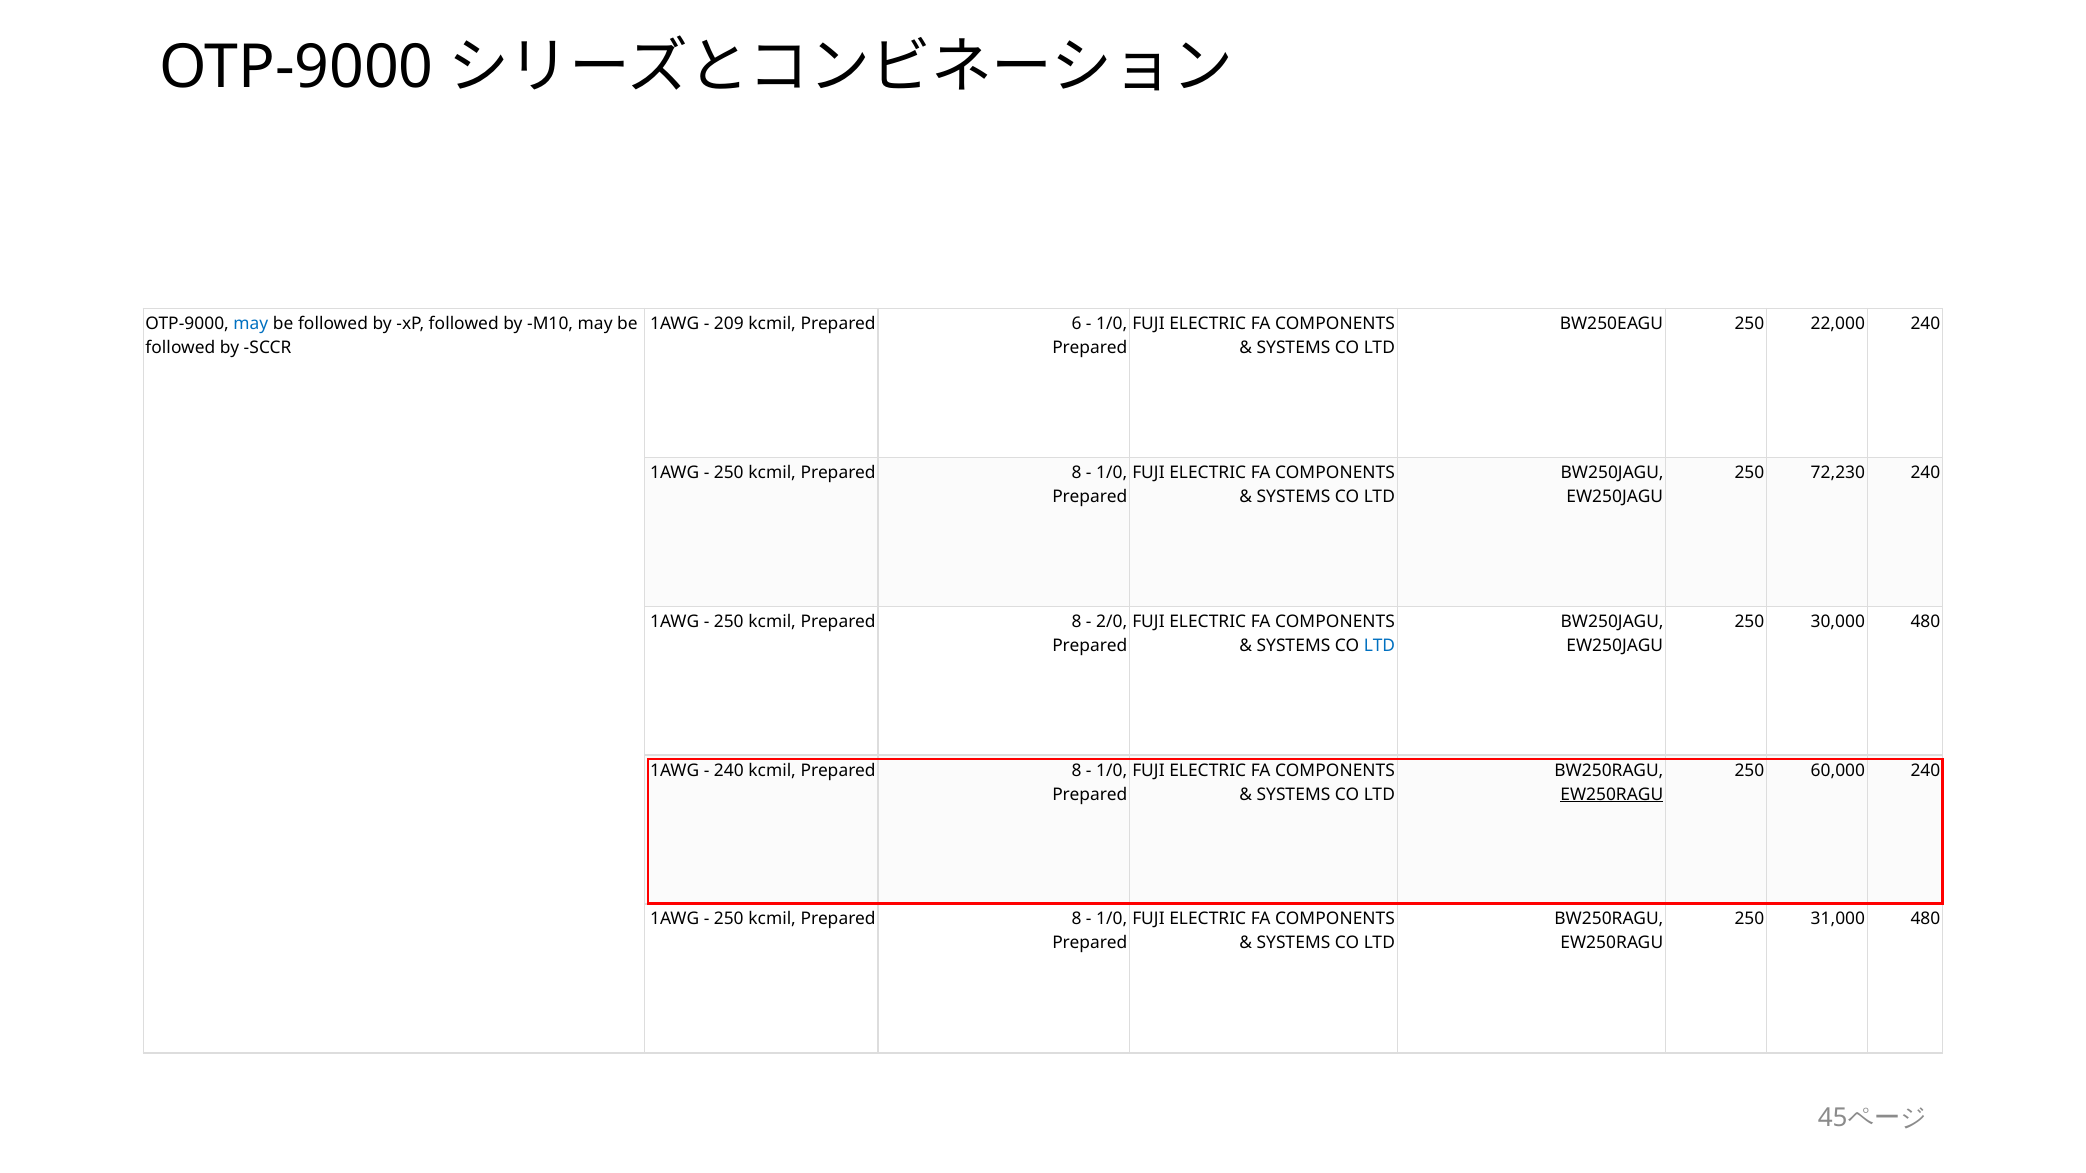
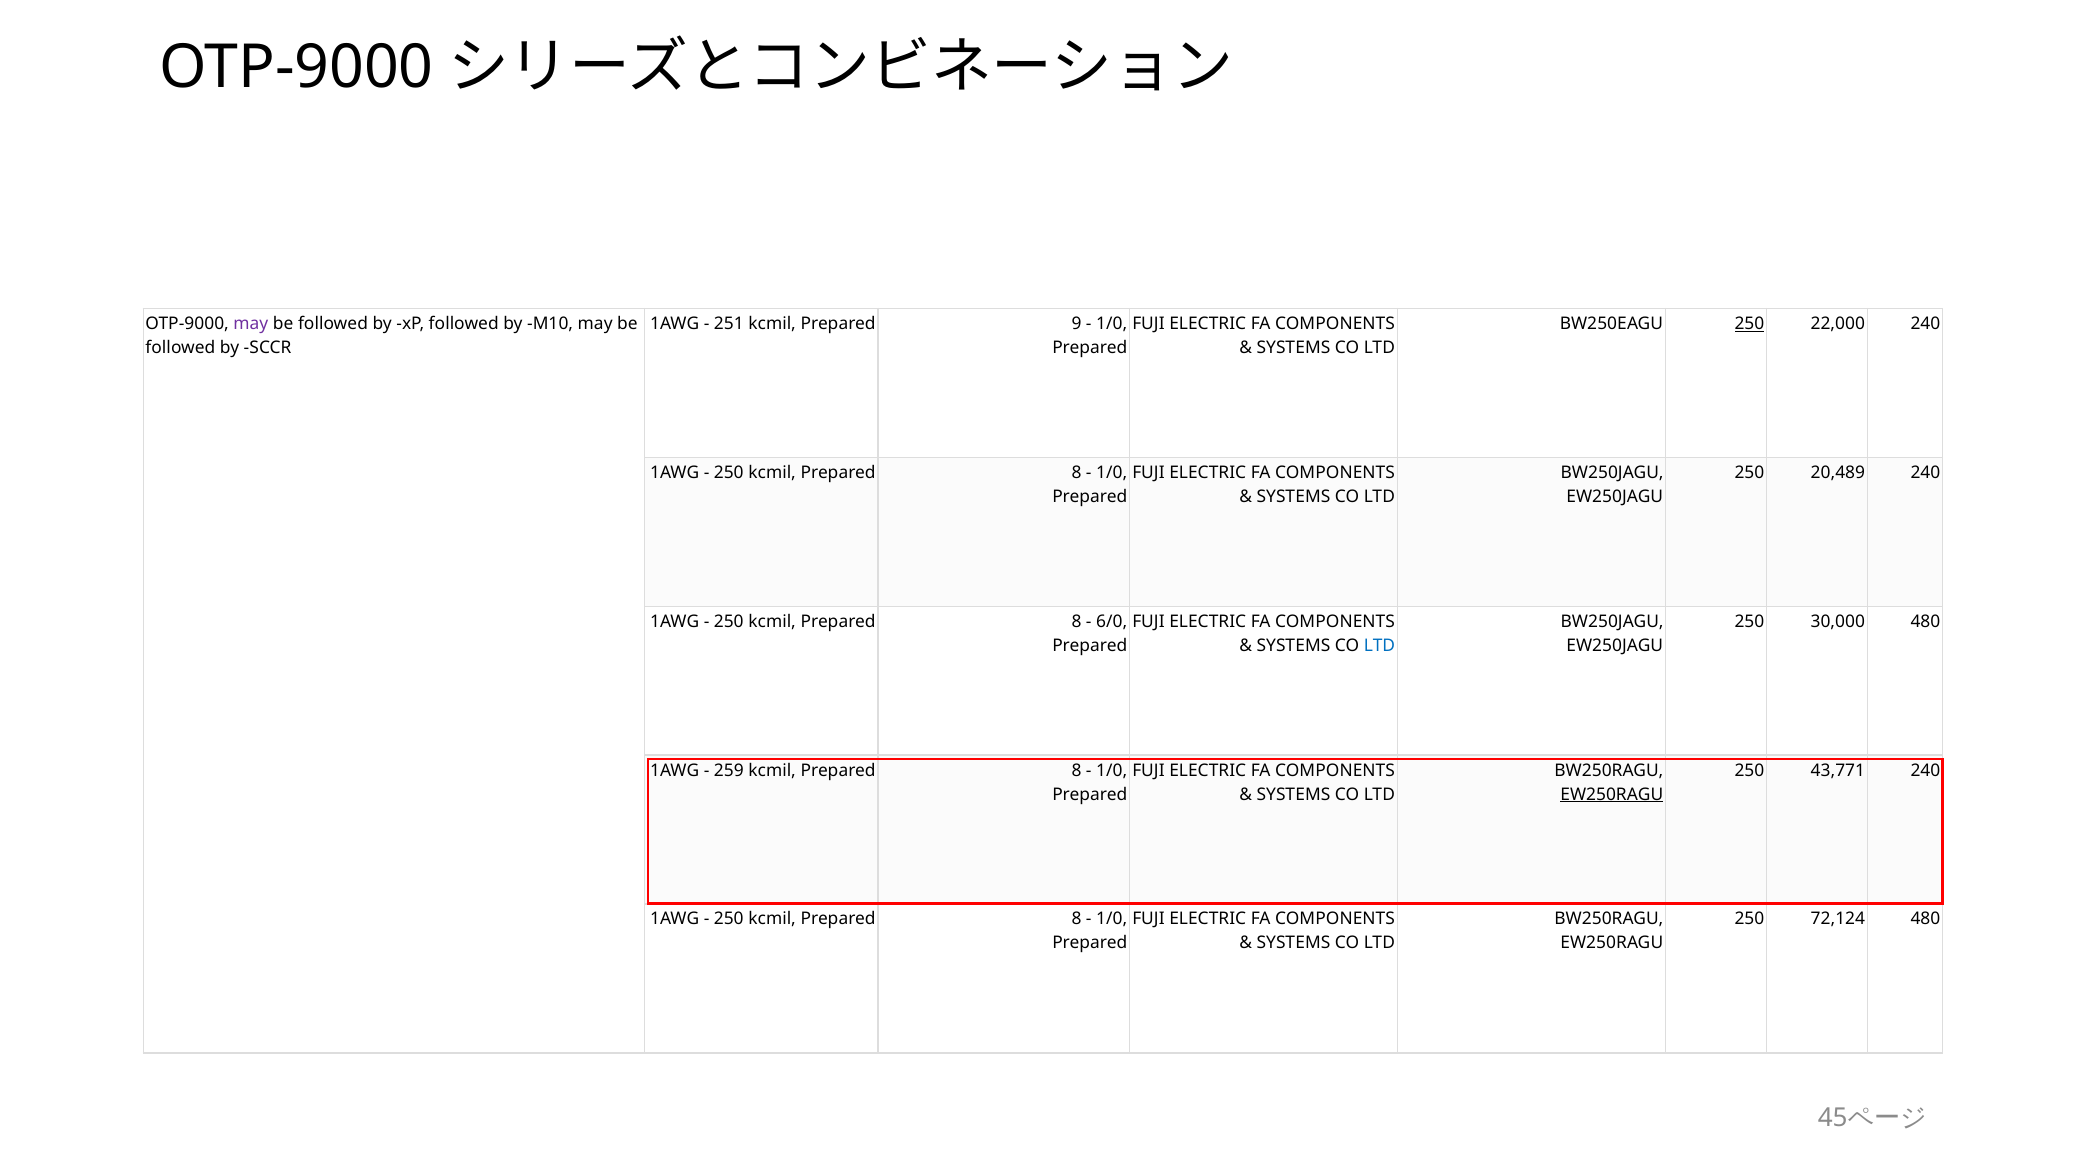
may at (251, 324) colour: blue -> purple
209: 209 -> 251
6: 6 -> 9
250 at (1749, 324) underline: none -> present
72,230: 72,230 -> 20,489
2/0: 2/0 -> 6/0
240 at (729, 771): 240 -> 259
60,000: 60,000 -> 43,771
31,000: 31,000 -> 72,124
